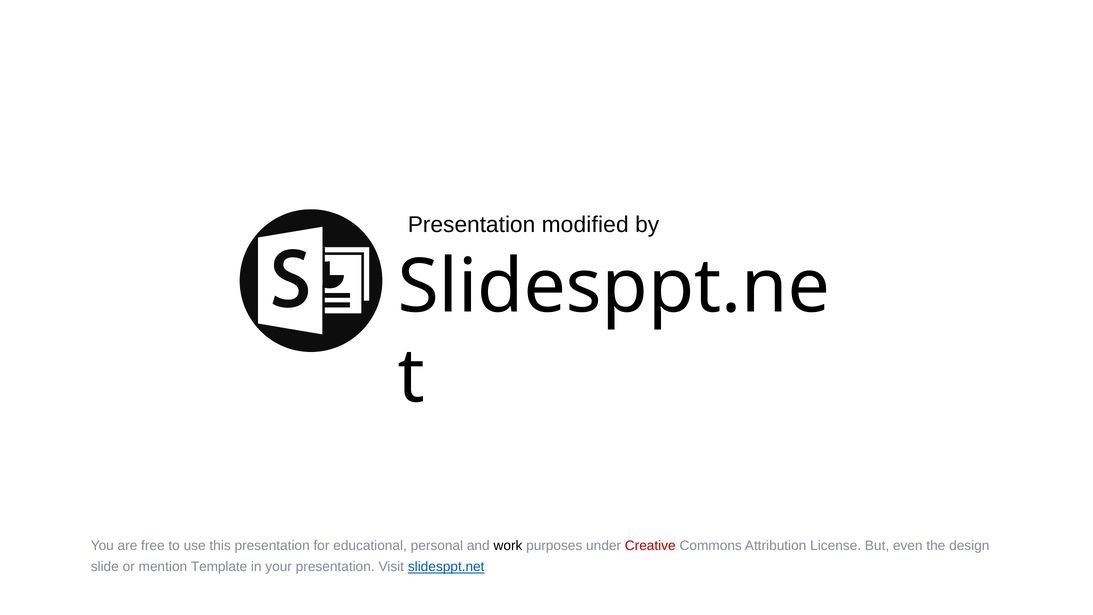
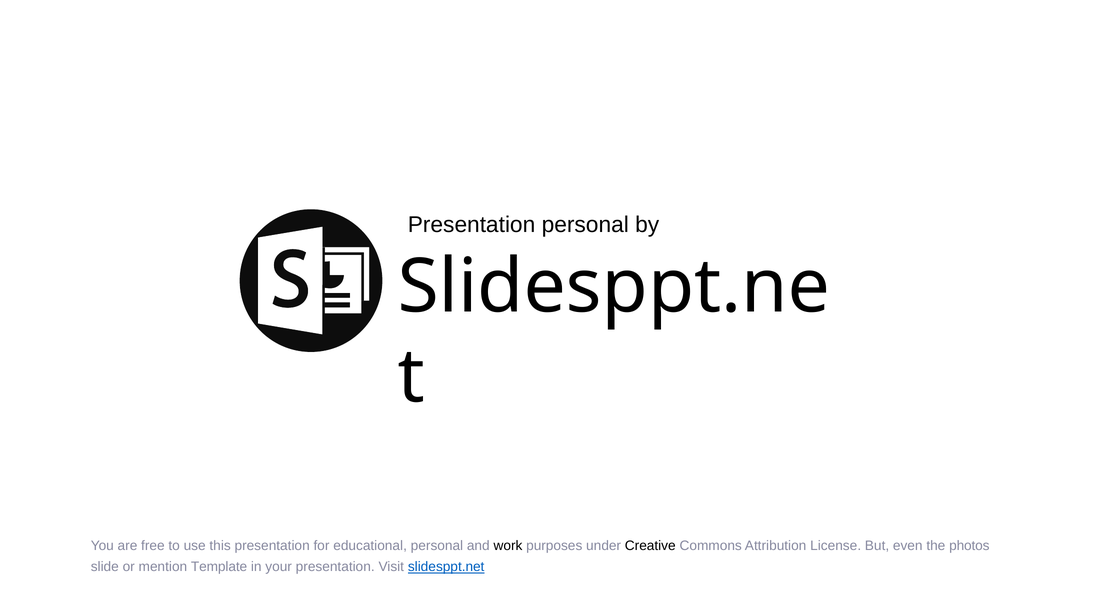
Presentation modified: modified -> personal
Creative colour: red -> black
design: design -> photos
